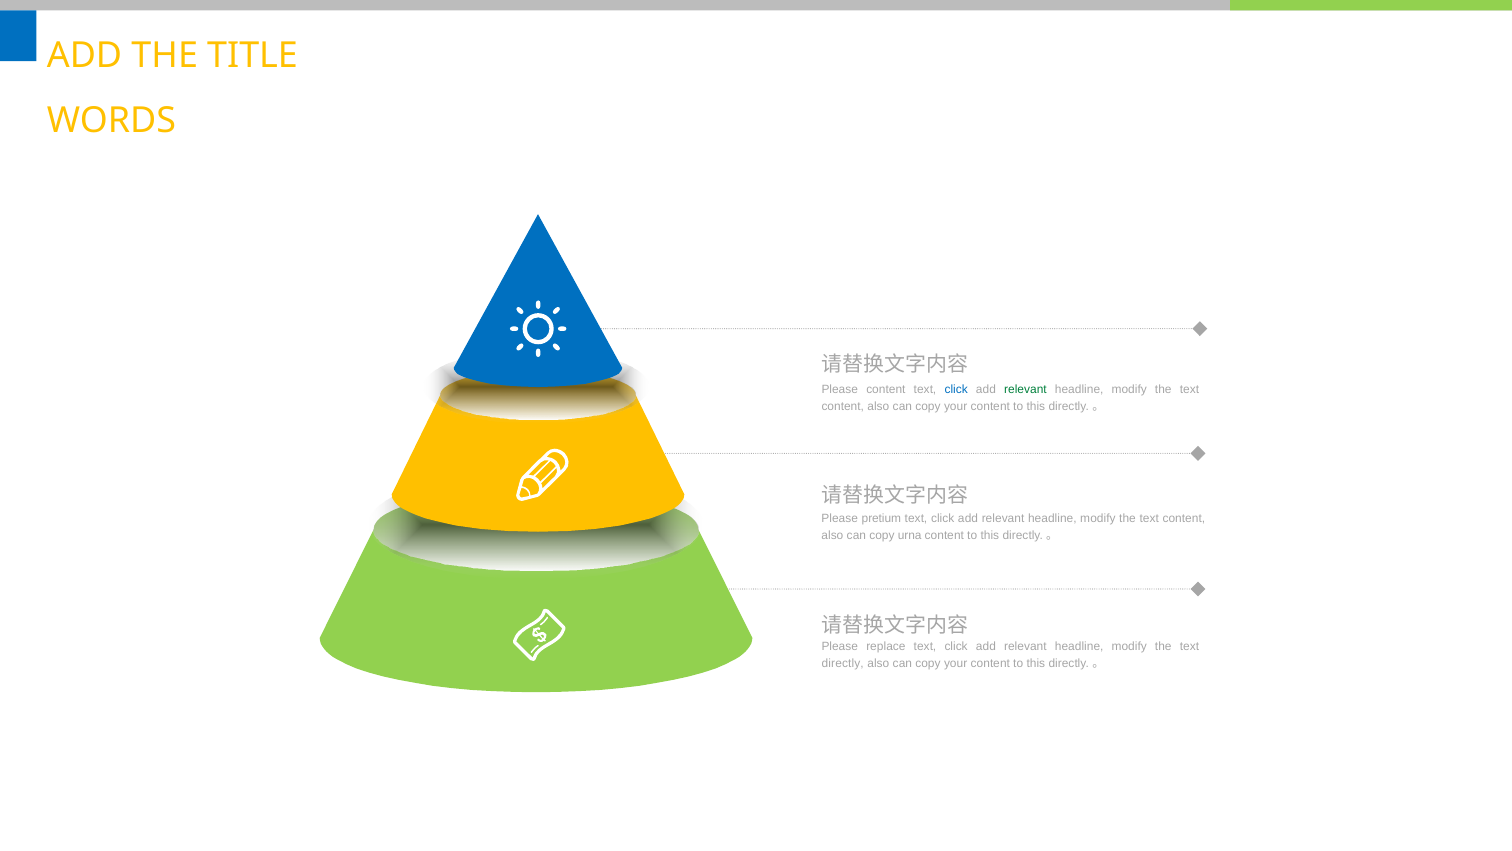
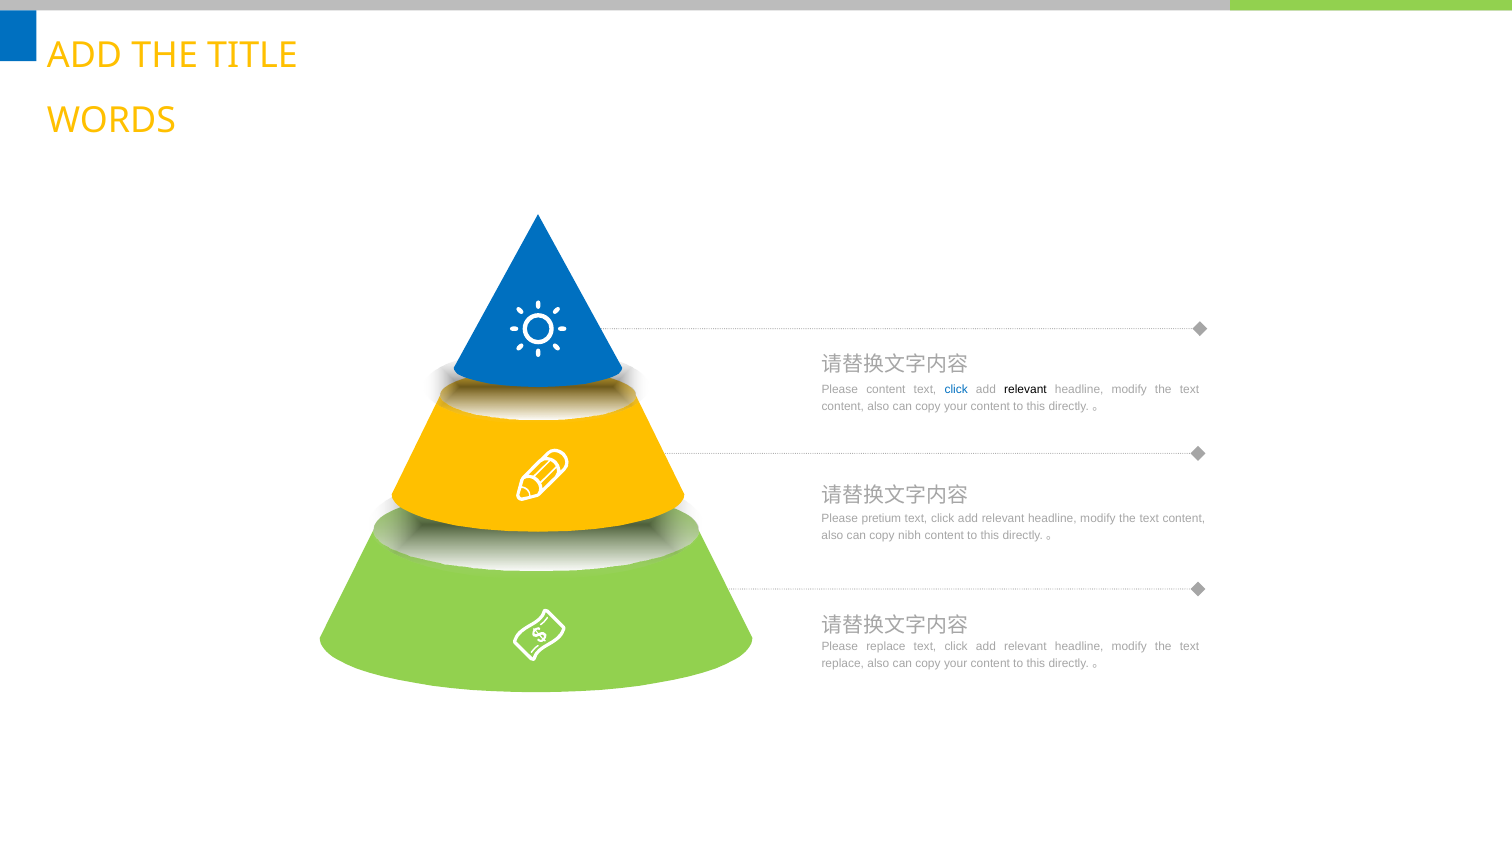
relevant at (1025, 389) colour: green -> black
urna: urna -> nibh
directly at (843, 664): directly -> replace
